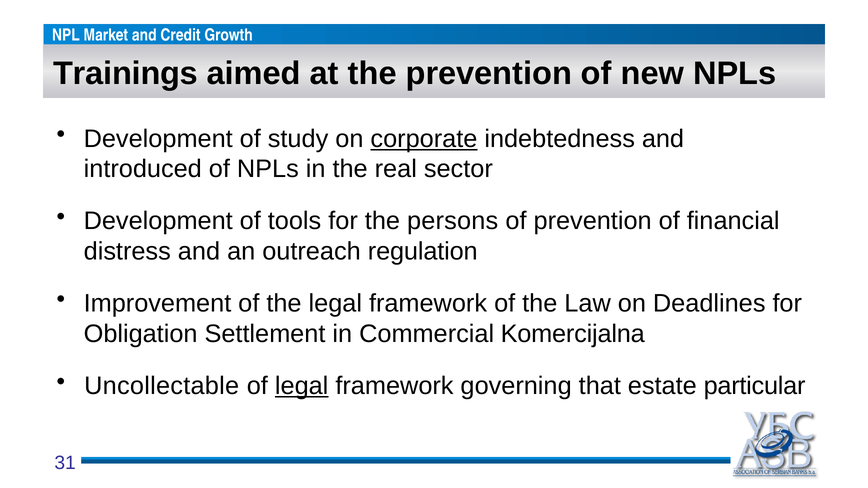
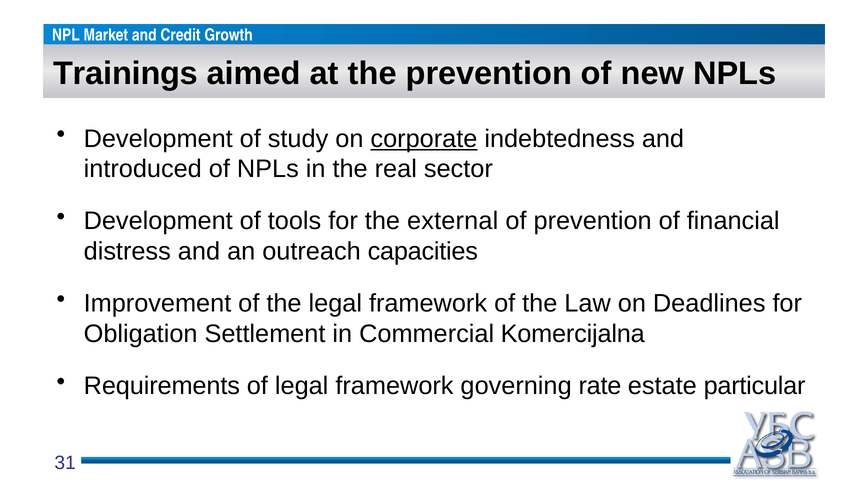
persons: persons -> external
regulation: regulation -> capacities
Uncollectable: Uncollectable -> Requirements
legal at (302, 386) underline: present -> none
that: that -> rate
